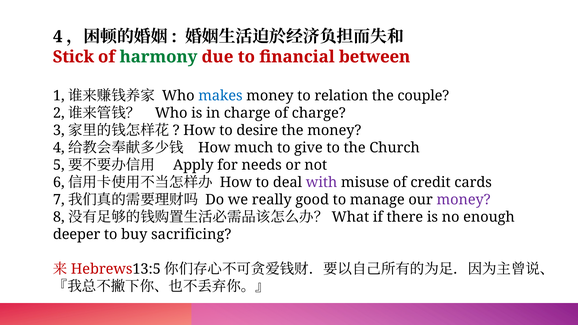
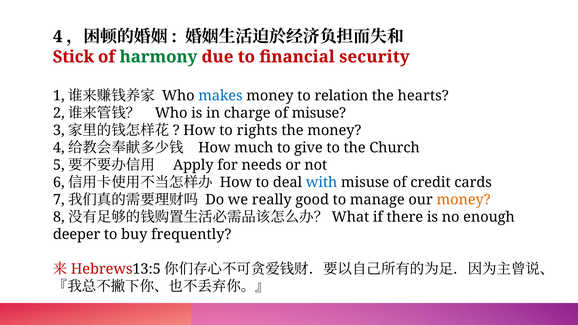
between: between -> security
couple: couple -> hearts
of charge: charge -> misuse
desire: desire -> rights
with colour: purple -> blue
money at (464, 200) colour: purple -> orange
sacrificing: sacrificing -> frequently
